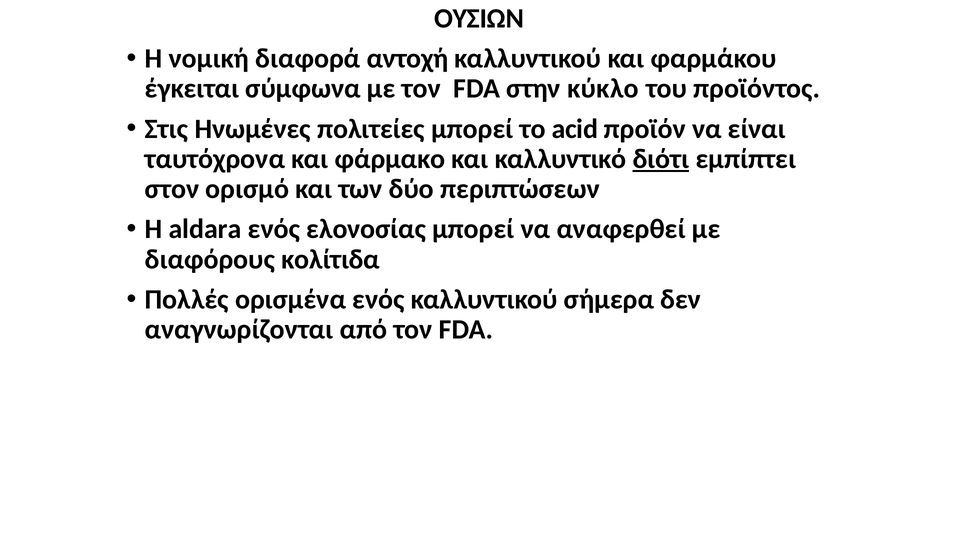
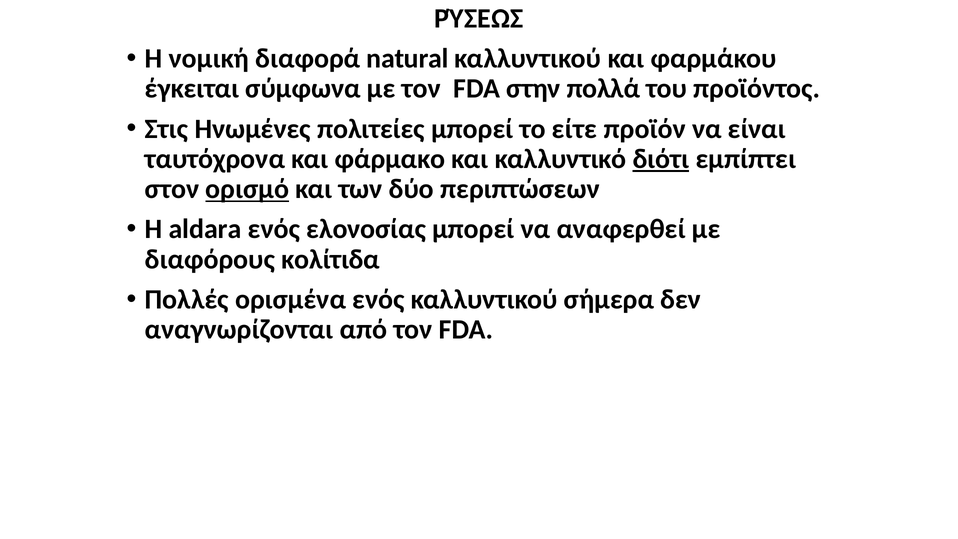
ΟΥΣΙΩΝ: ΟΥΣΙΩΝ -> ΡΎΣΕΩΣ
αντοχή: αντοχή -> natural
κύκλο: κύκλο -> πολλά
acid: acid -> είτε
ορισμό underline: none -> present
